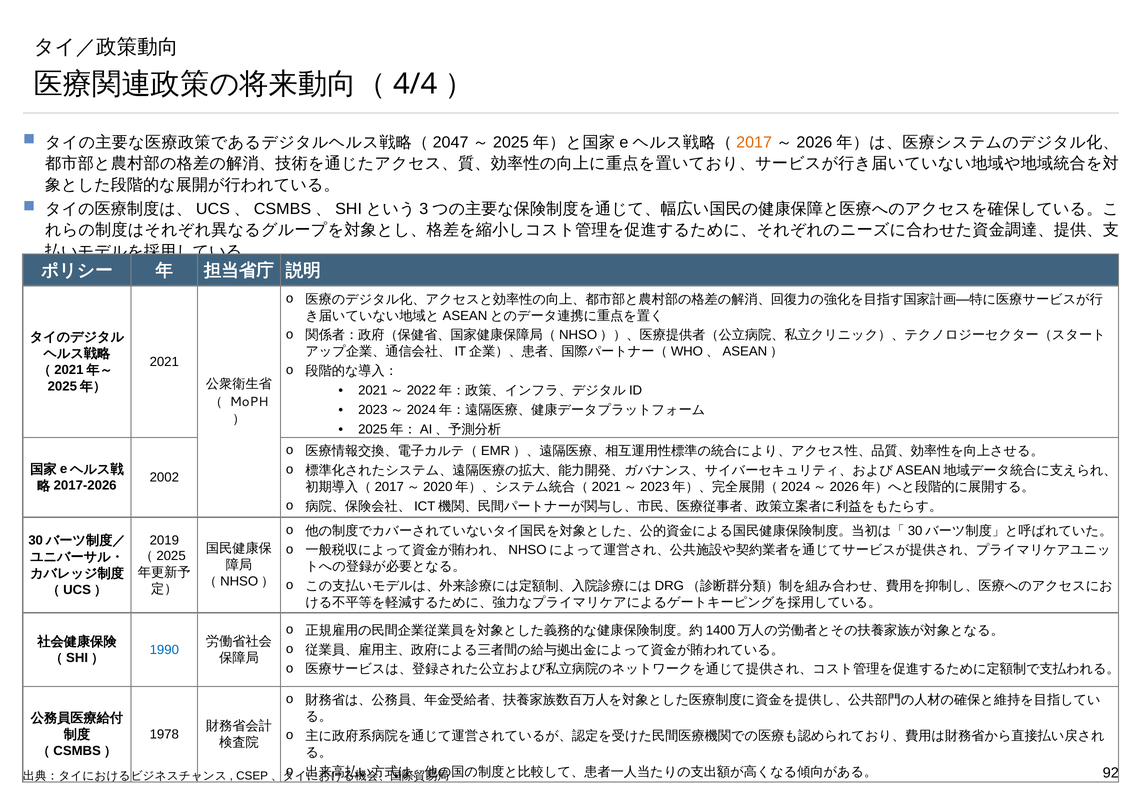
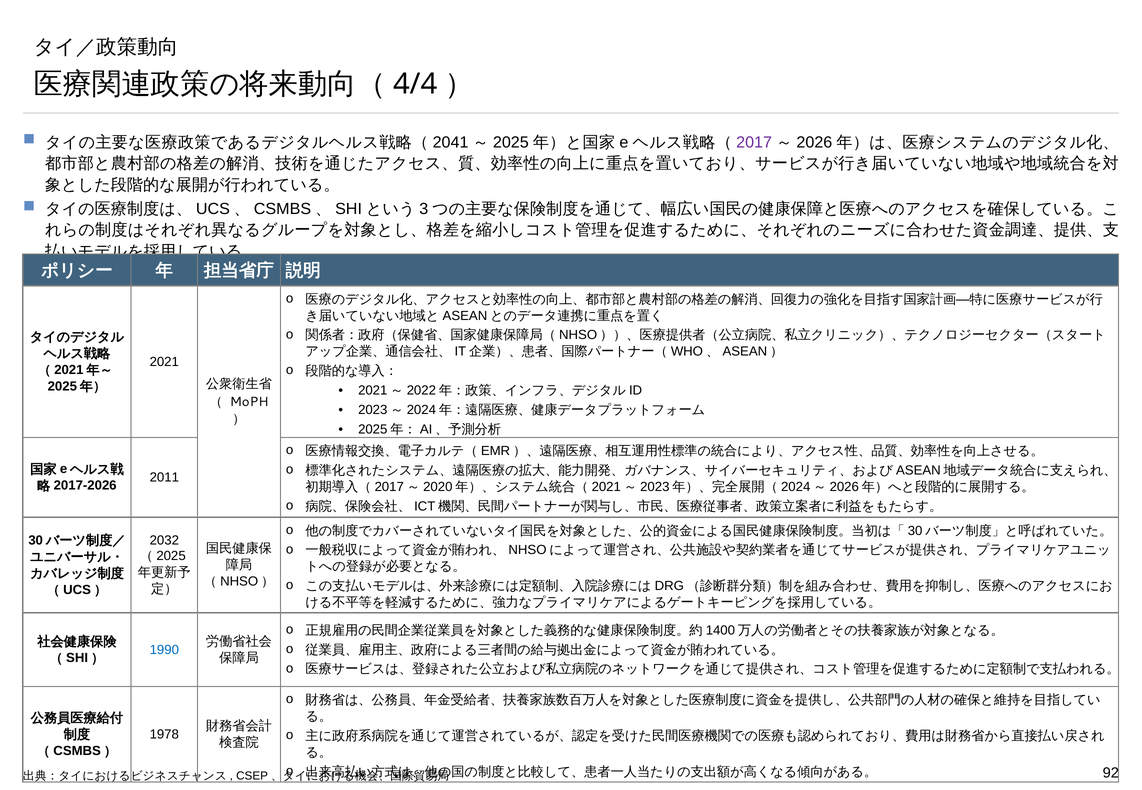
2047: 2047 -> 2041
2017 colour: orange -> purple
2002: 2002 -> 2011
2019: 2019 -> 2032
